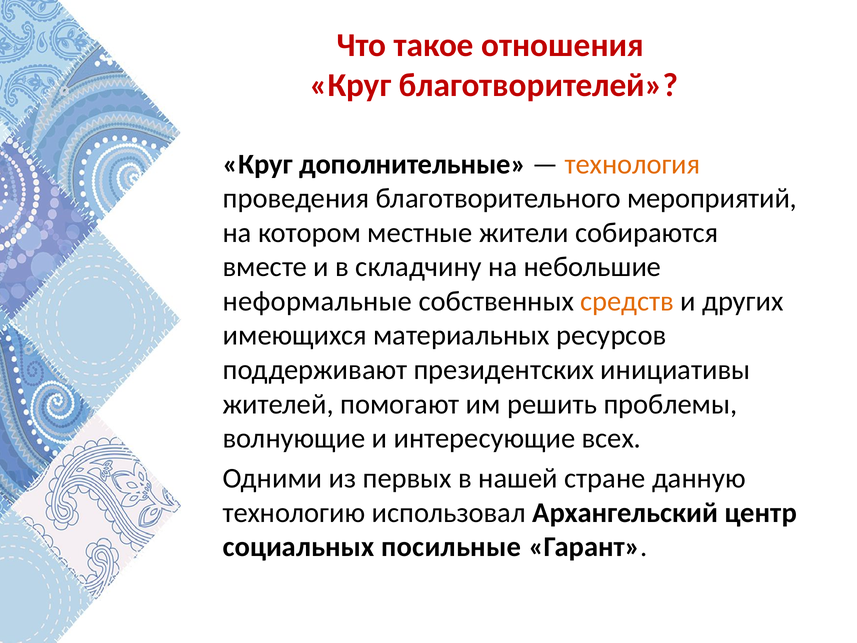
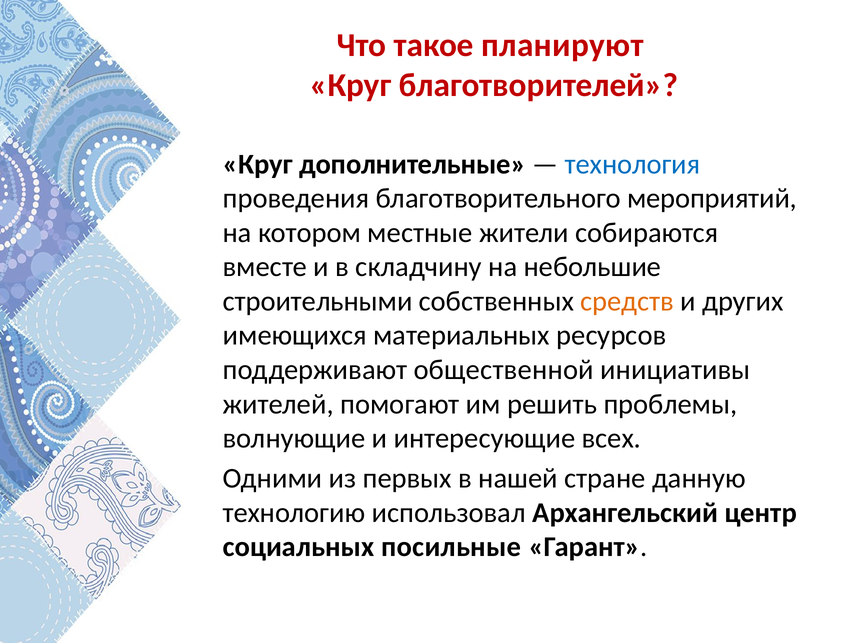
отношения: отношения -> планируют
технология colour: orange -> blue
неформальные: неформальные -> строительными
президентских: президентских -> общественной
